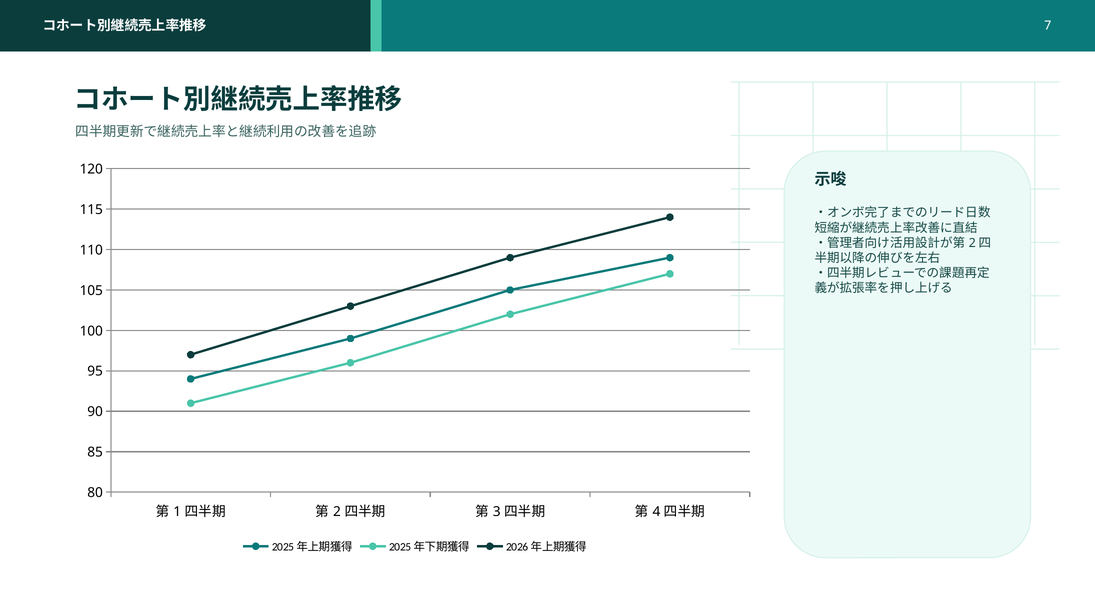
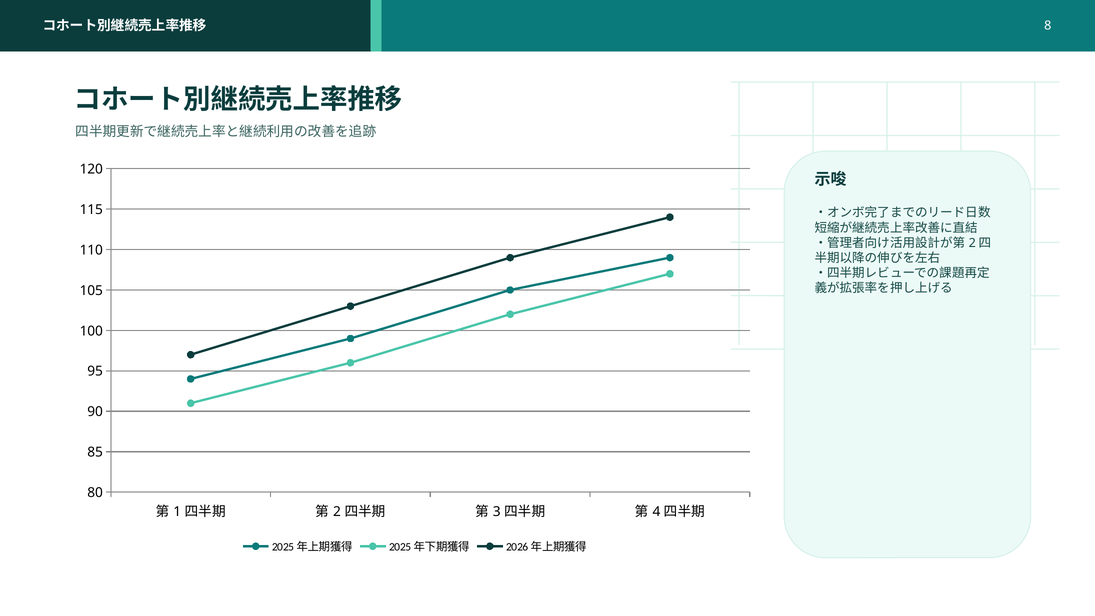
7: 7 -> 8
